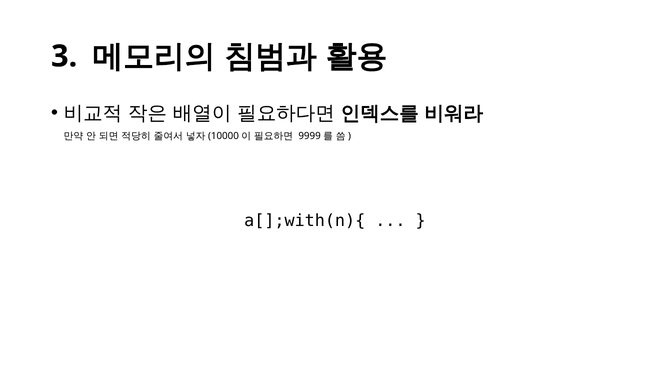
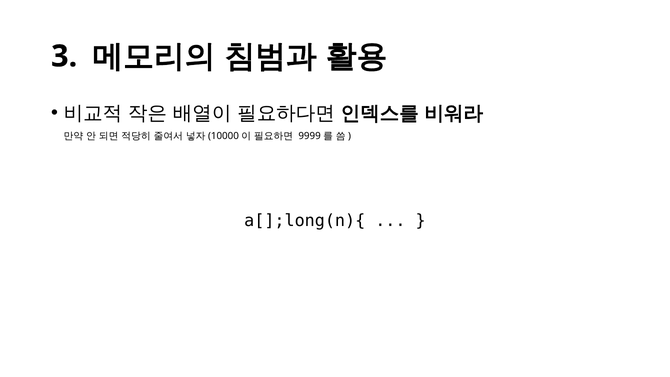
a[];with(n){: a[];with(n){ -> a[];long(n){
